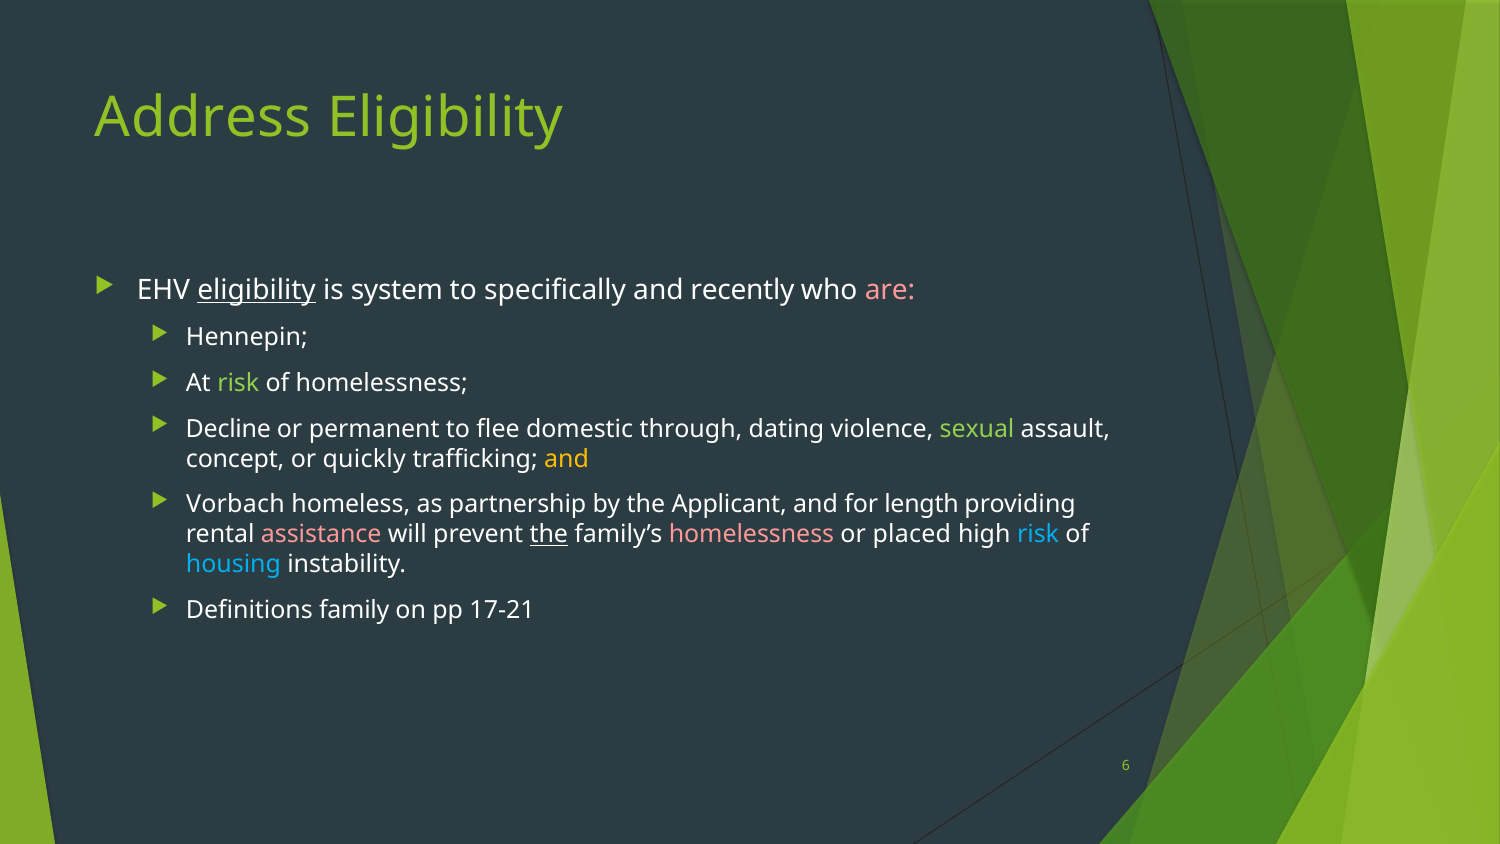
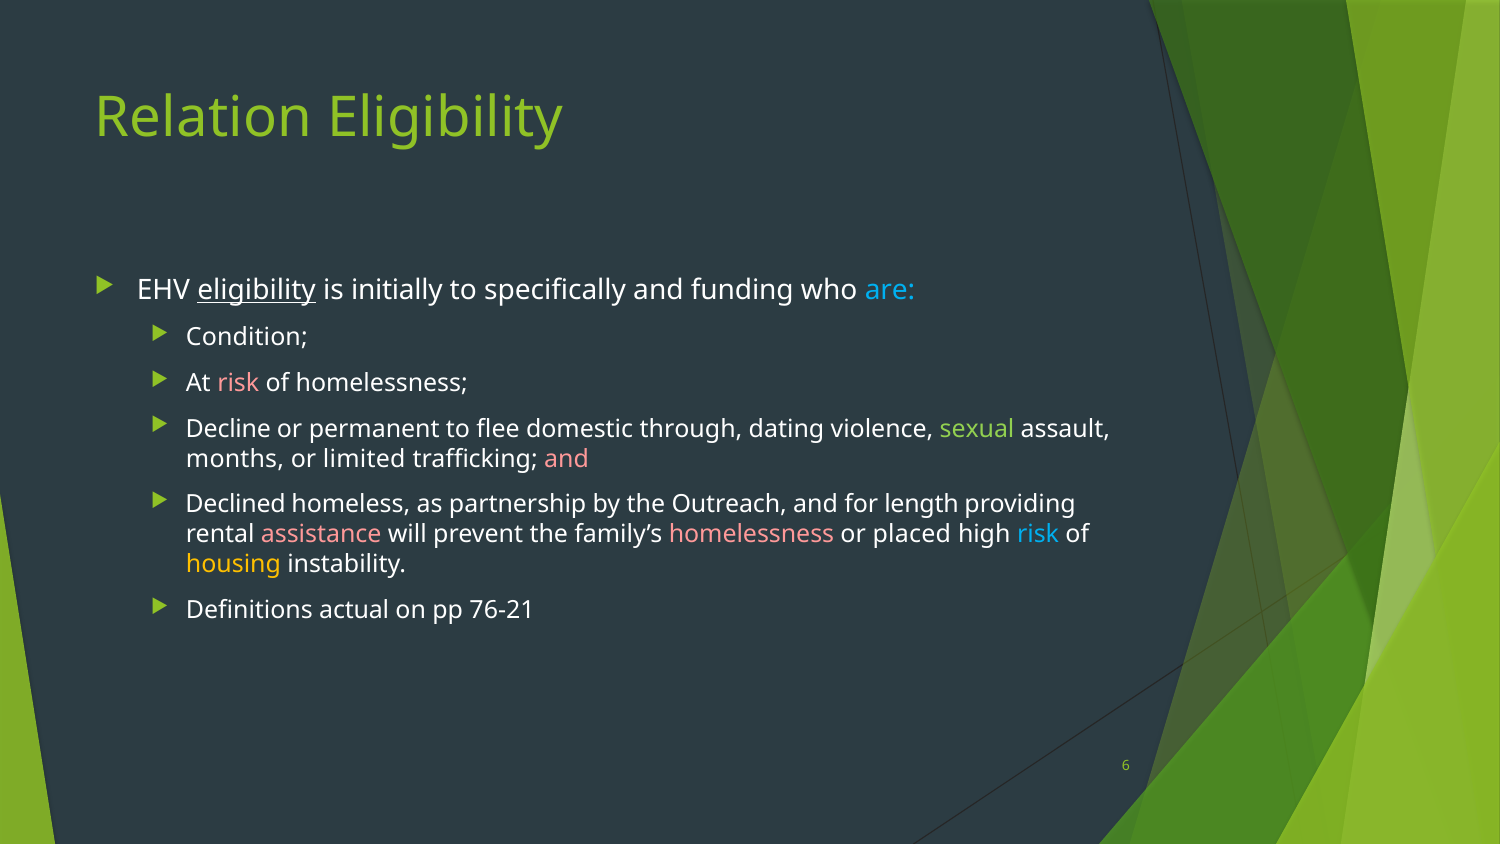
Address: Address -> Relation
system: system -> initially
recently: recently -> funding
are colour: pink -> light blue
Hennepin: Hennepin -> Condition
risk at (238, 383) colour: light green -> pink
concept: concept -> months
quickly: quickly -> limited
and at (567, 459) colour: yellow -> pink
Vorbach: Vorbach -> Declined
Applicant: Applicant -> Outreach
the at (549, 534) underline: present -> none
housing colour: light blue -> yellow
family: family -> actual
17-21: 17-21 -> 76-21
